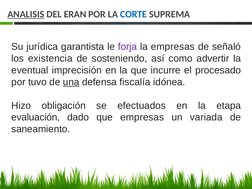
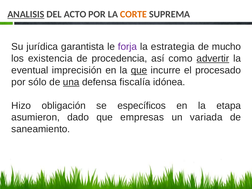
ERAN: ERAN -> ACTO
CORTE colour: blue -> orange
la empresas: empresas -> estrategia
señaló: señaló -> mucho
sosteniendo: sosteniendo -> procedencia
advertir underline: none -> present
que at (139, 70) underline: none -> present
tuvo: tuvo -> sólo
efectuados: efectuados -> específicos
evaluación: evaluación -> asumieron
